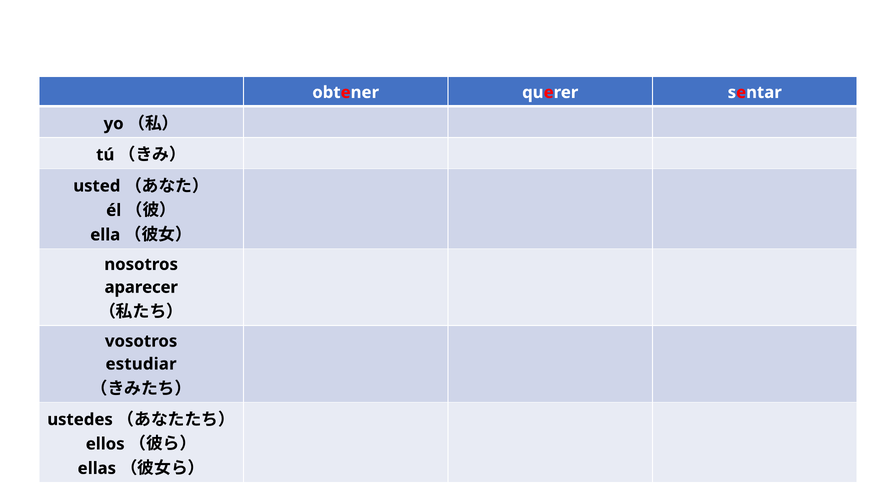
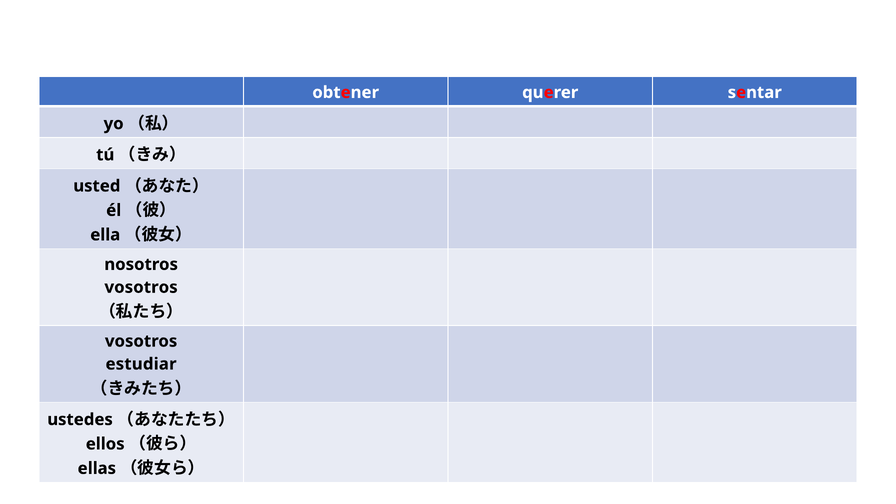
aparecer at (141, 287): aparecer -> vosotros
